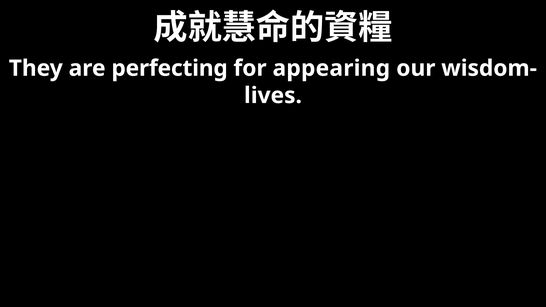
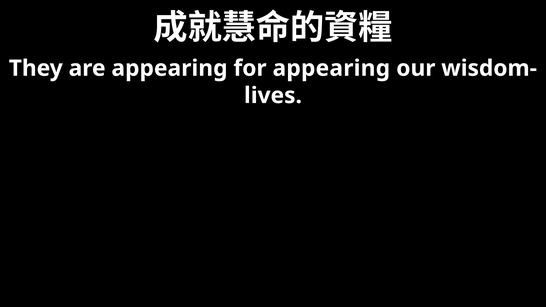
are perfecting: perfecting -> appearing
